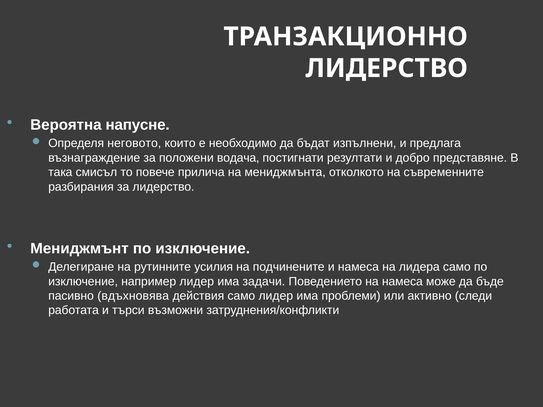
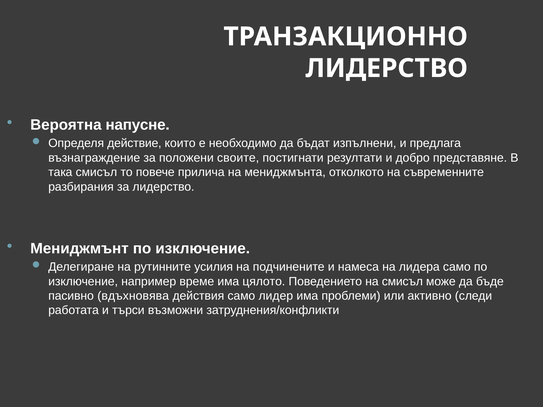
неговото: неговото -> действие
водача: водача -> своите
например лидер: лидер -> време
задачи: задачи -> цялото
на намеса: намеса -> смисъл
